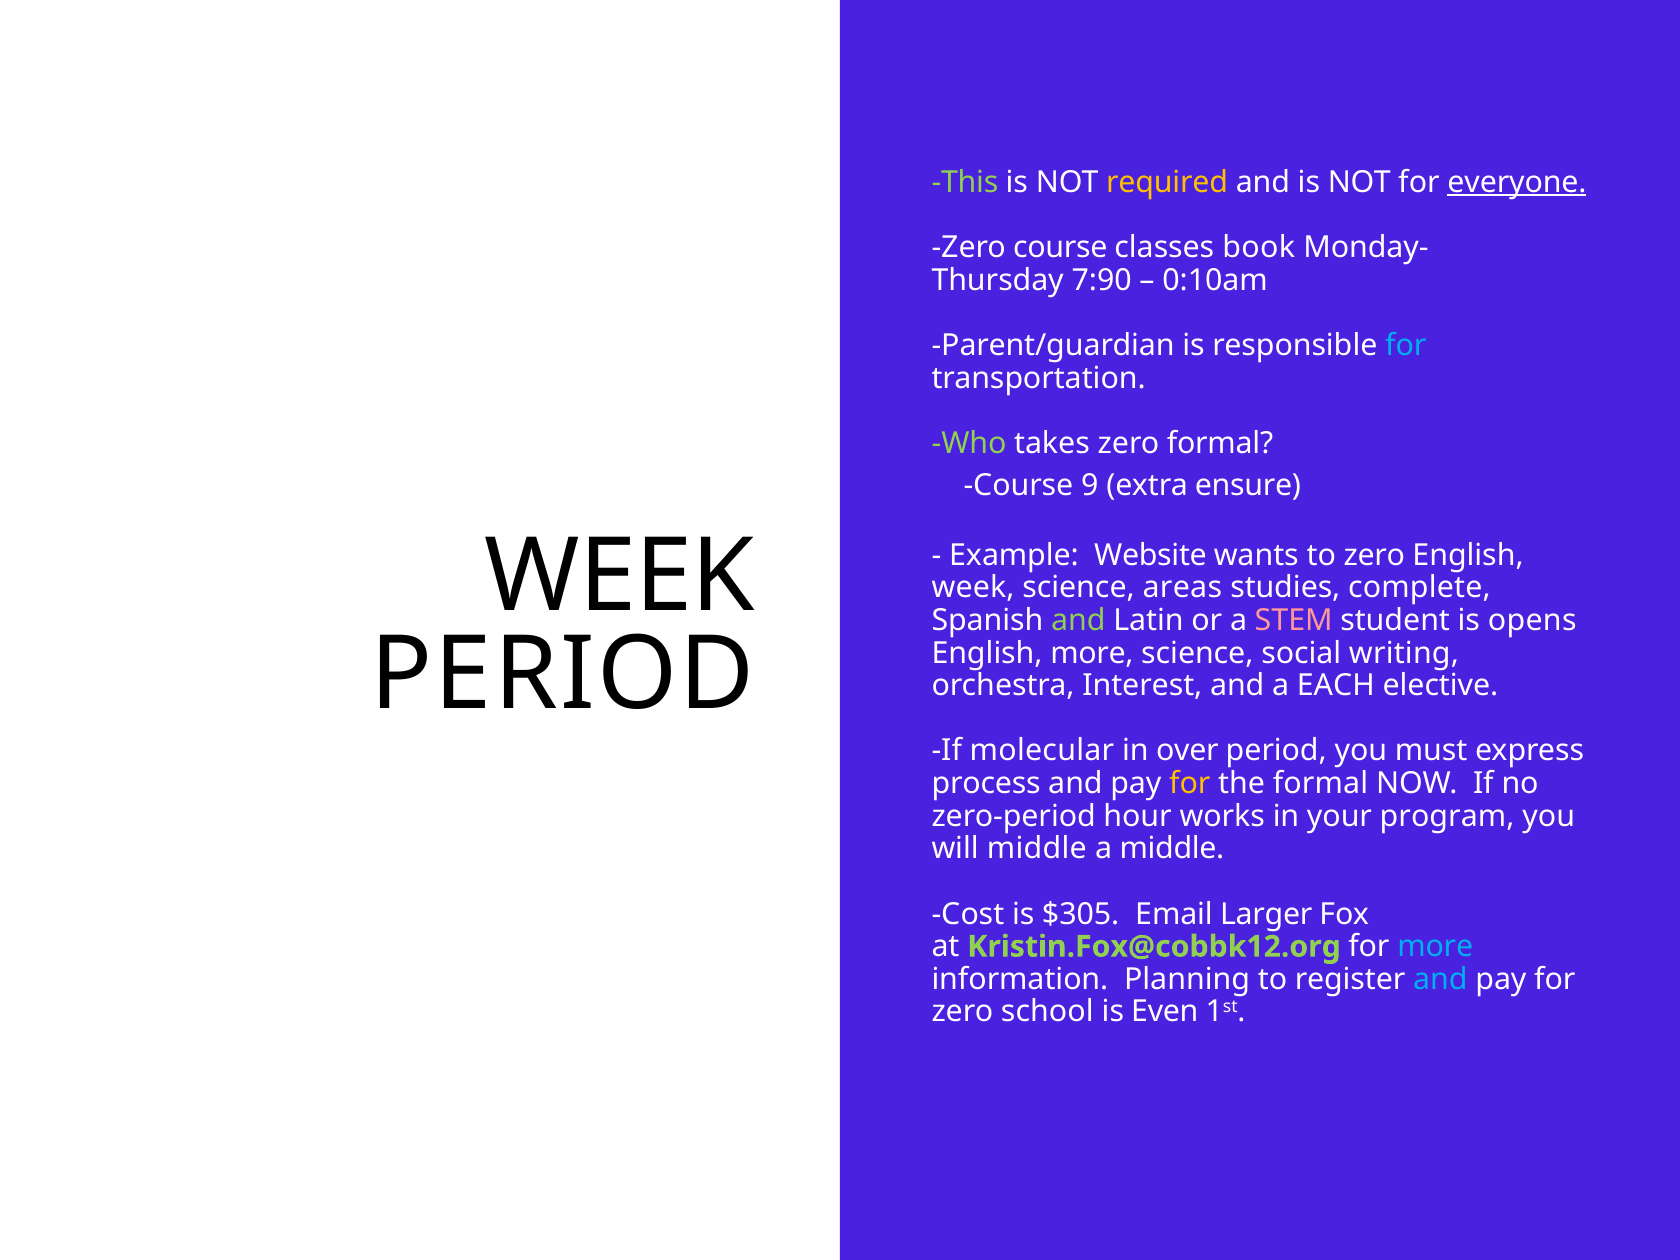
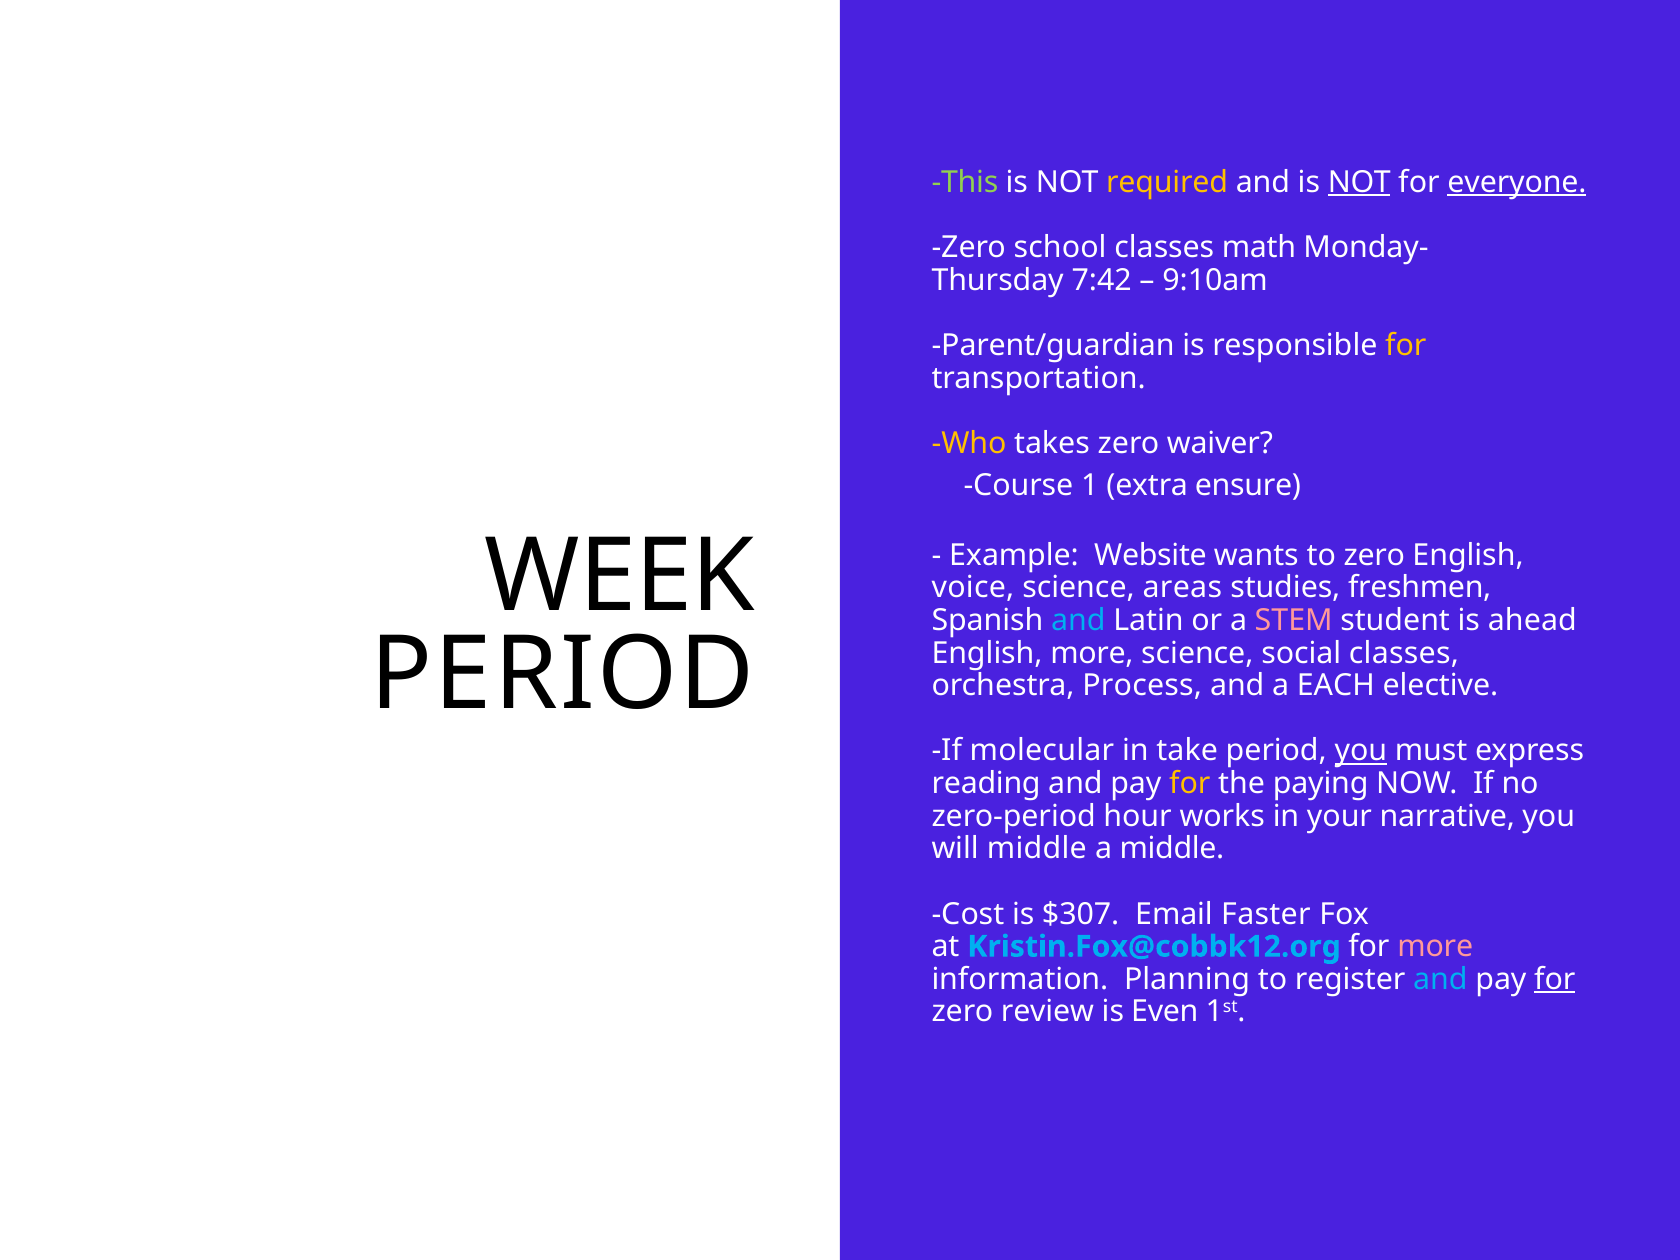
NOT at (1359, 182) underline: none -> present
Zero course: course -> school
book: book -> math
7:90: 7:90 -> 7:42
0:10am: 0:10am -> 9:10am
for at (1406, 345) colour: light blue -> yellow
Who colour: light green -> yellow
zero formal: formal -> waiver
9: 9 -> 1
week at (973, 588): week -> voice
complete: complete -> freshmen
and at (1078, 620) colour: light green -> light blue
opens: opens -> ahead
social writing: writing -> classes
Interest: Interest -> Process
over: over -> take
you at (1361, 751) underline: none -> present
process: process -> reading
the formal: formal -> paying
program: program -> narrative
$305: $305 -> $307
Larger: Larger -> Faster
Kristin.Fox@cobbk12.org colour: light green -> light blue
more at (1435, 947) colour: light blue -> pink
for at (1555, 979) underline: none -> present
school: school -> review
